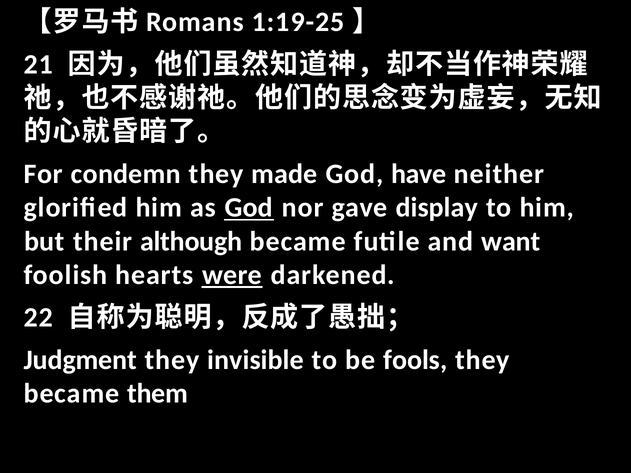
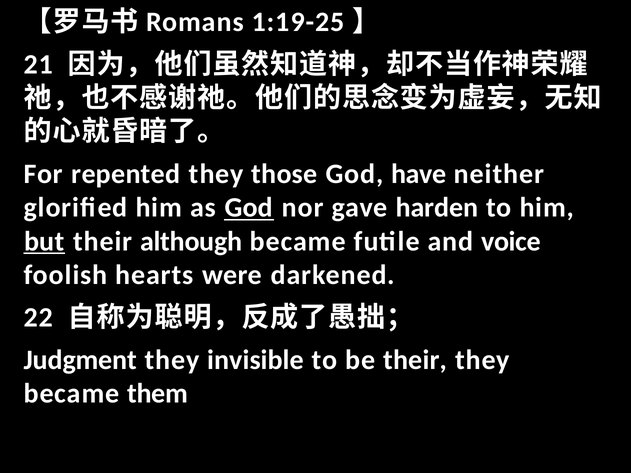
condemn: condemn -> repented
made: made -> those
display: display -> harden
but underline: none -> present
want: want -> voice
were underline: present -> none
be fools: fools -> their
